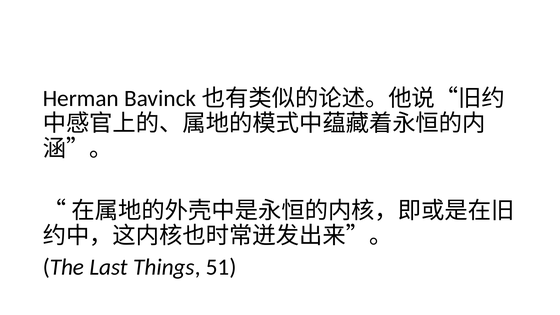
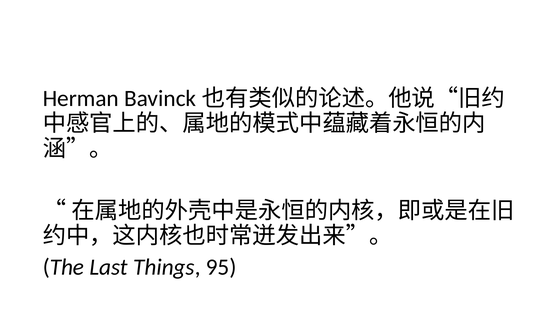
51: 51 -> 95
